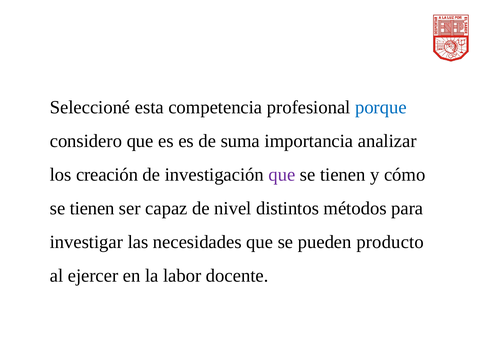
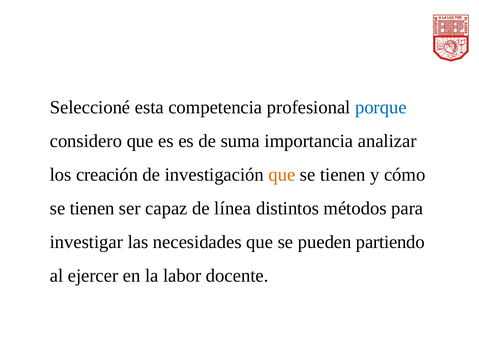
que at (282, 174) colour: purple -> orange
nivel: nivel -> línea
producto: producto -> partiendo
